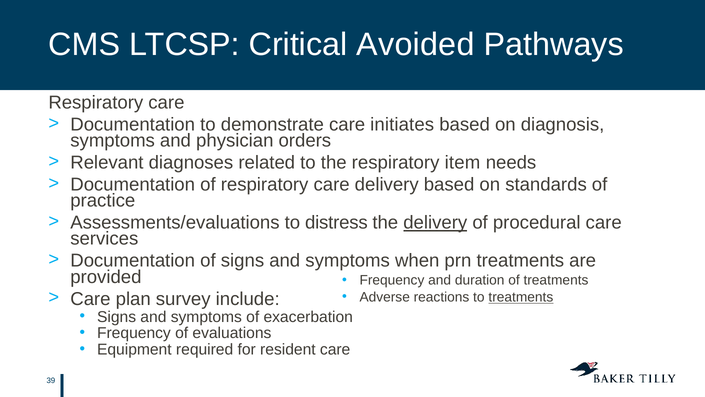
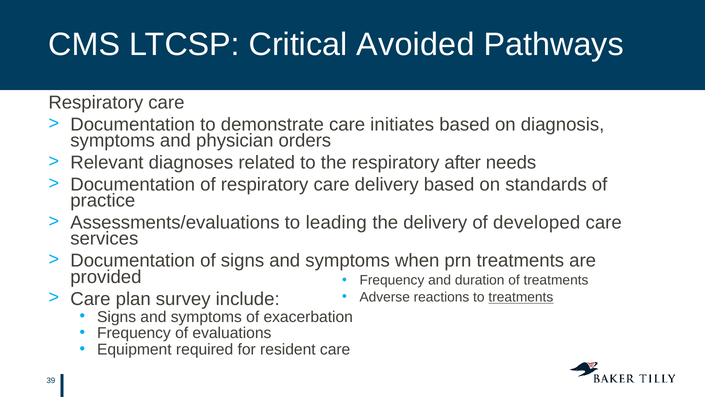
item: item -> after
distress: distress -> leading
delivery at (435, 223) underline: present -> none
procedural: procedural -> developed
